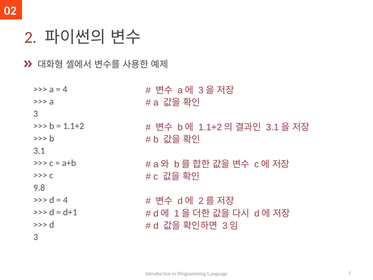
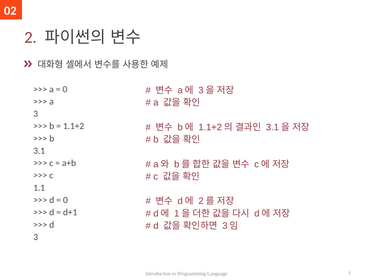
4 at (65, 89): 4 -> 0
9.8: 9.8 -> 1.1
4 at (65, 200): 4 -> 0
